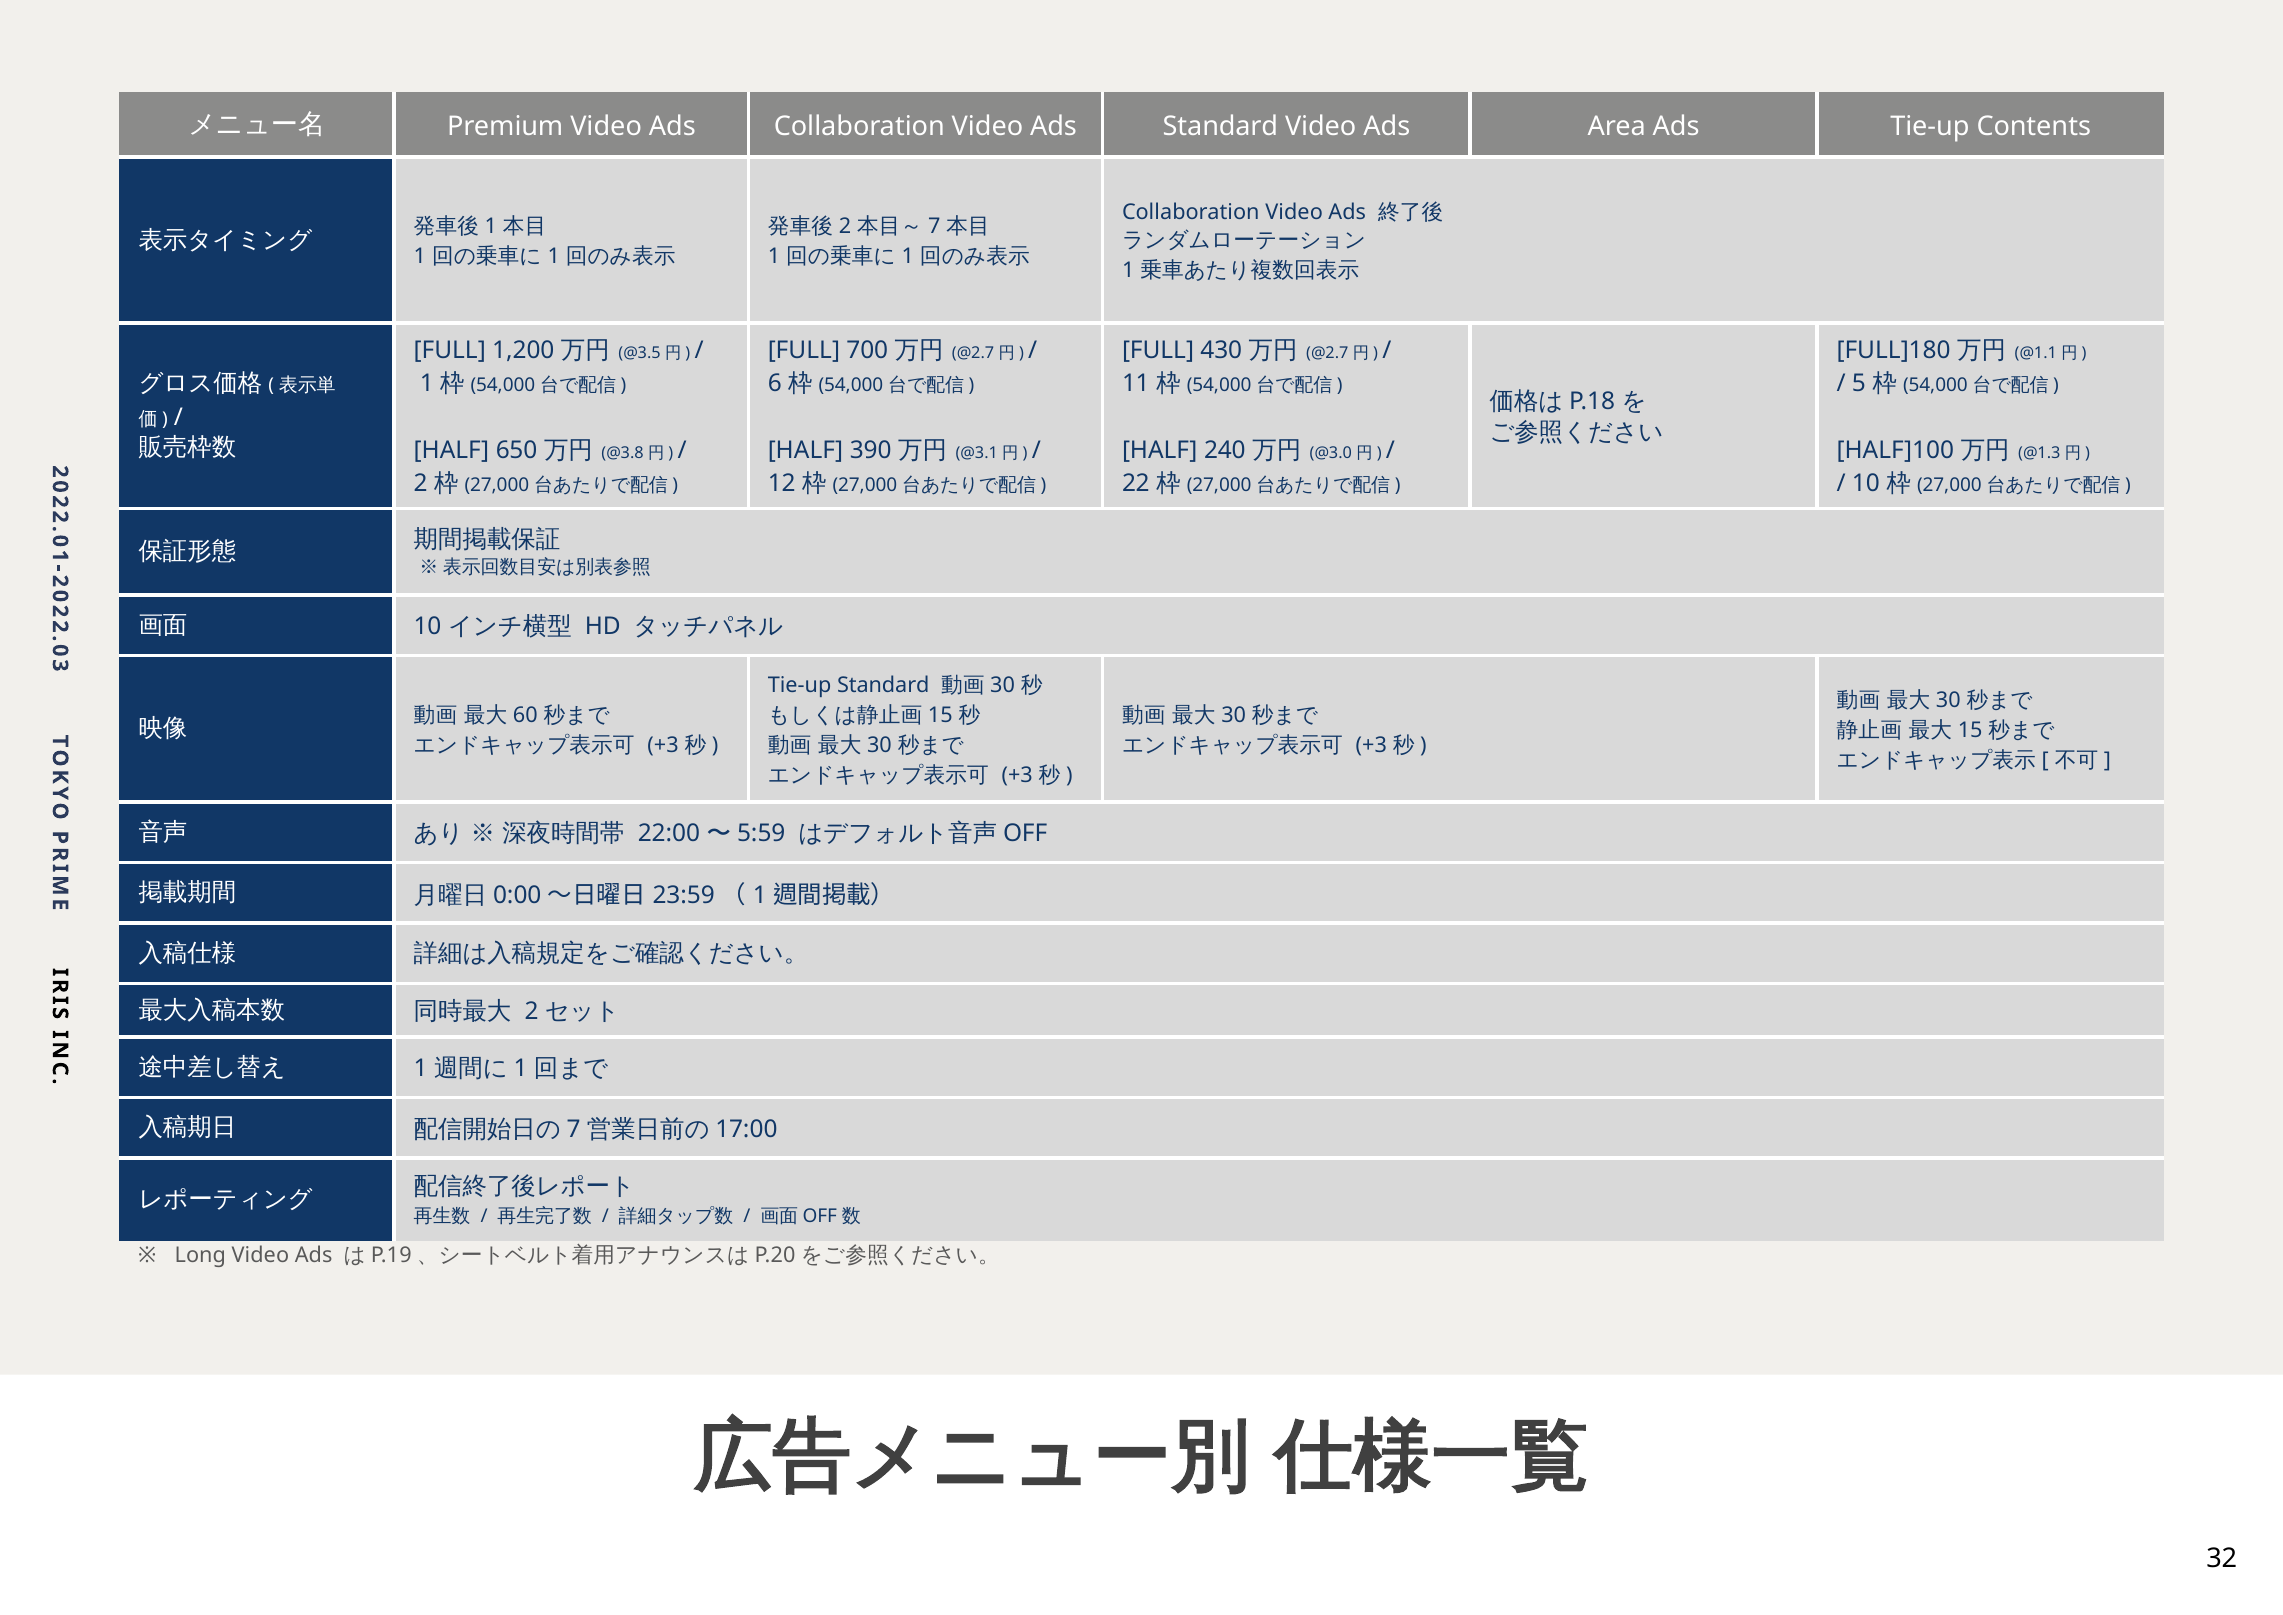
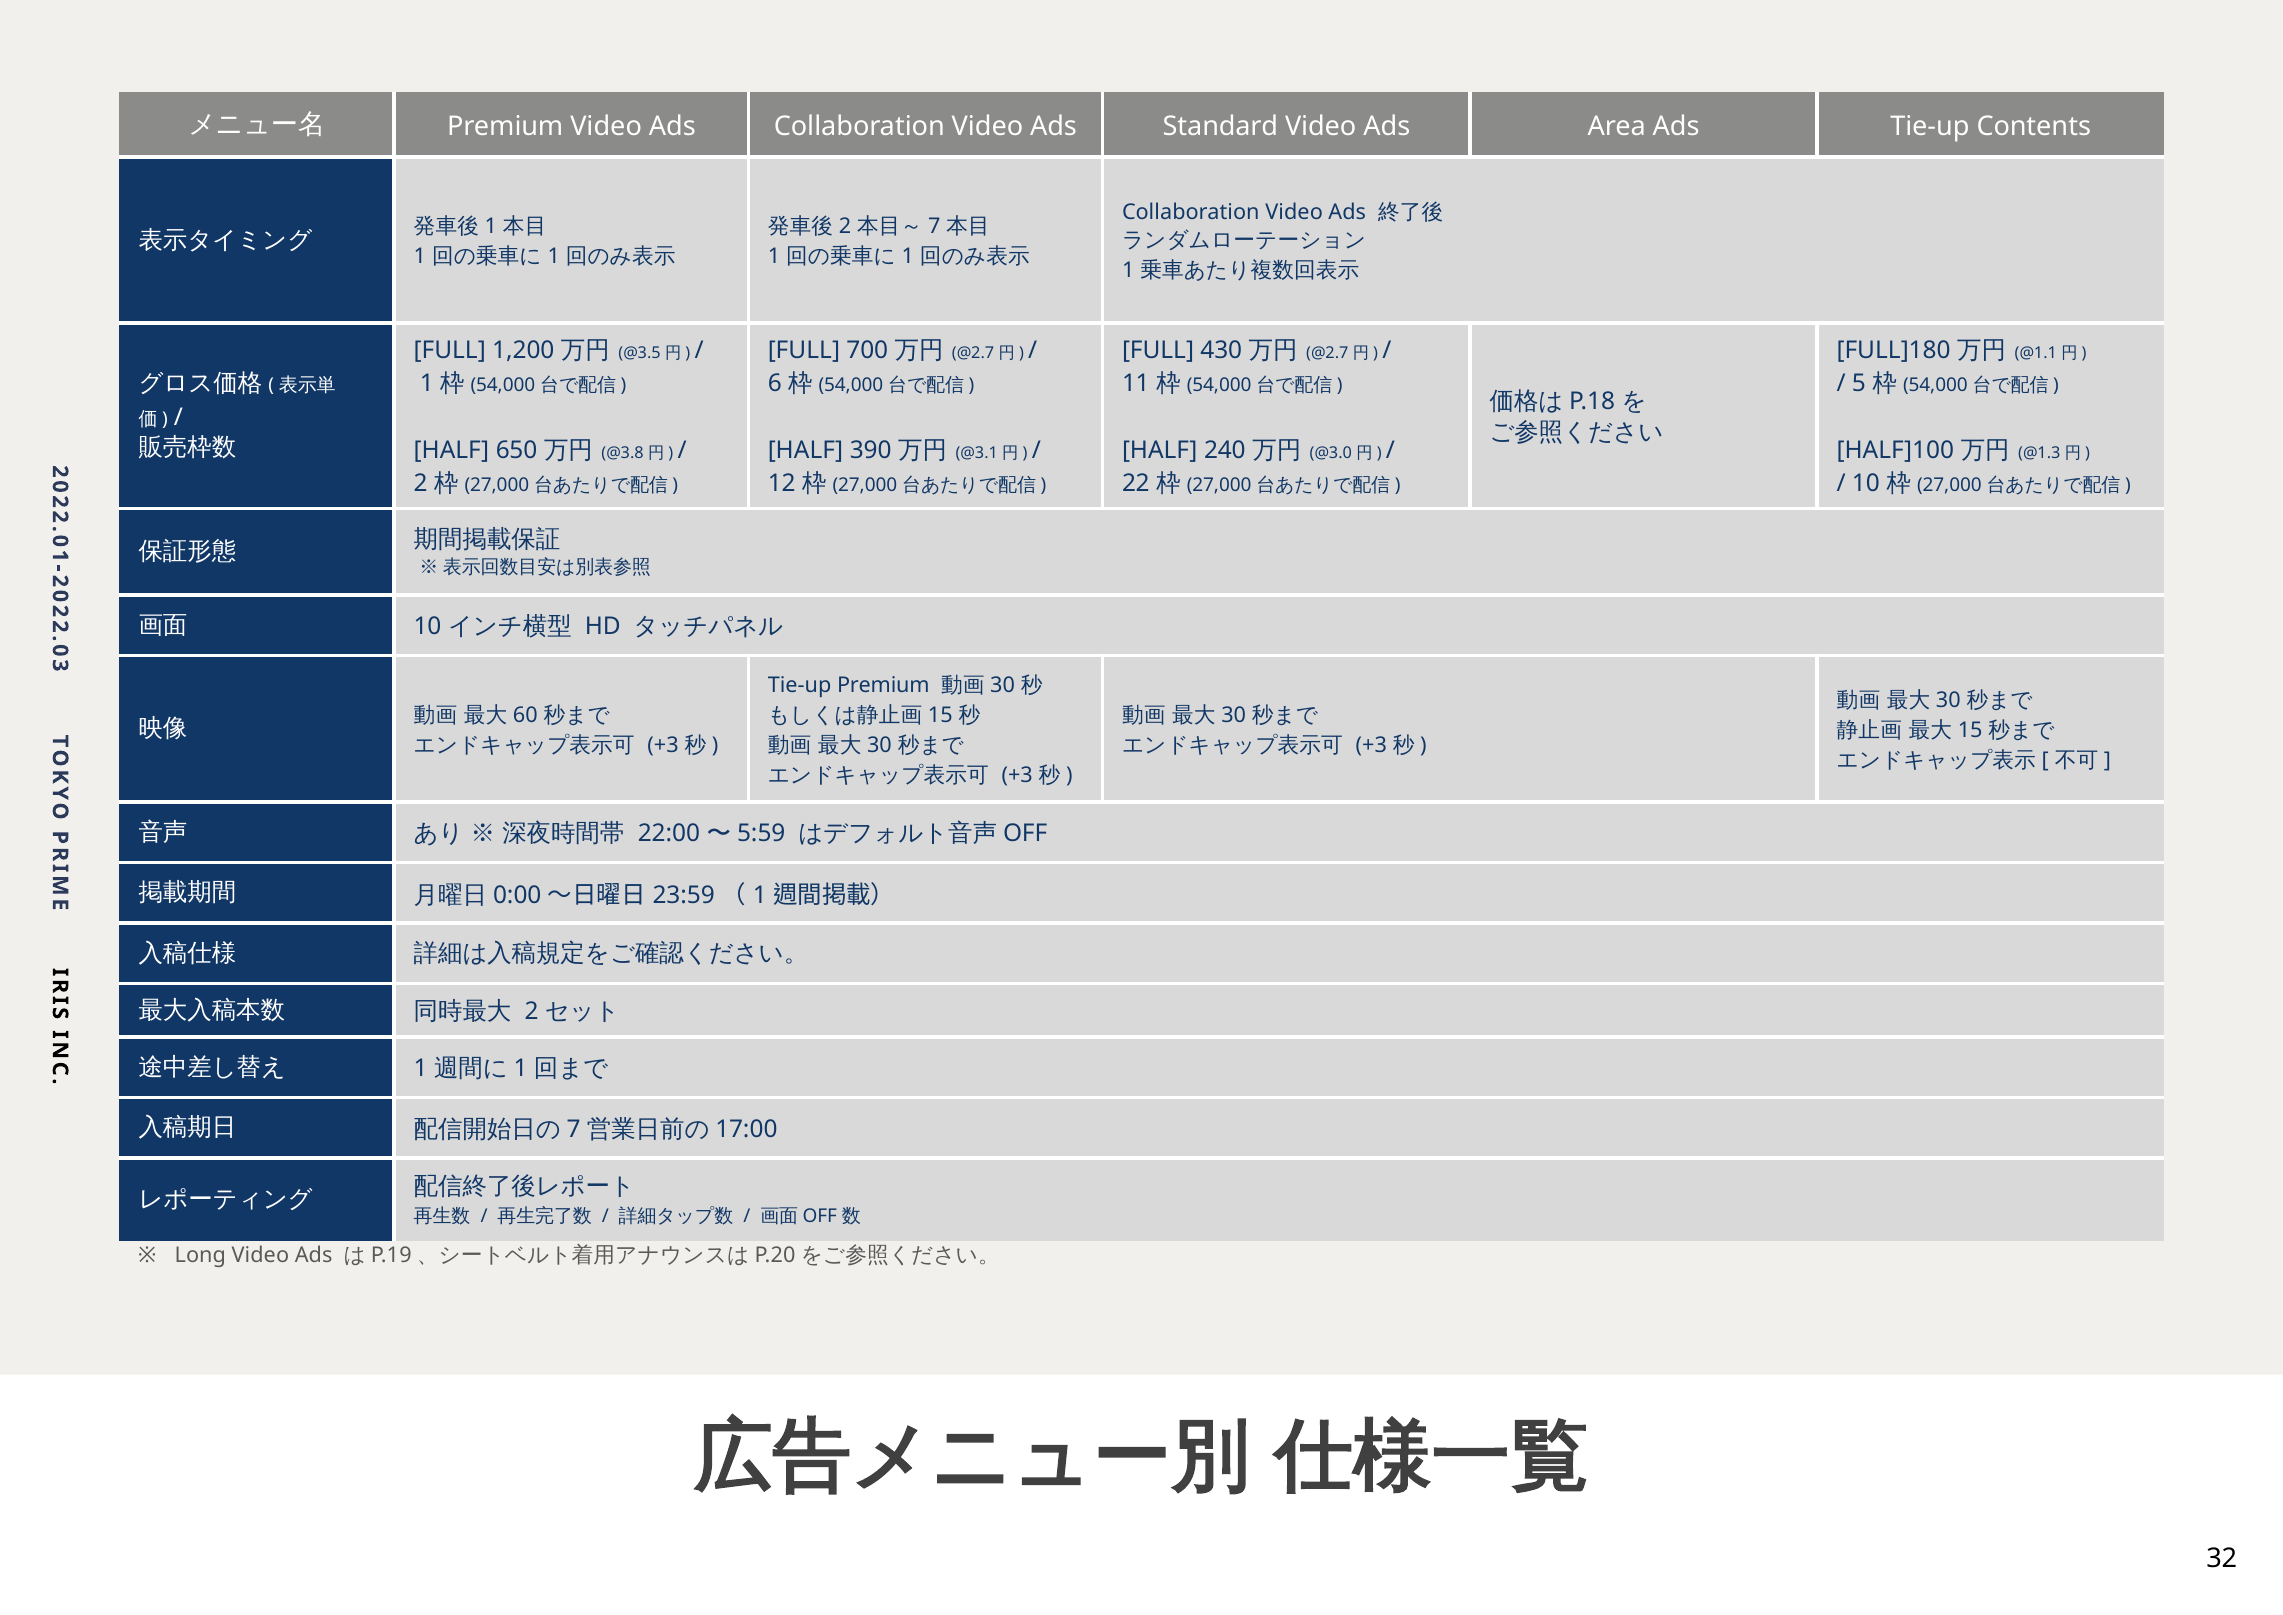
Tie-up Standard: Standard -> Premium
